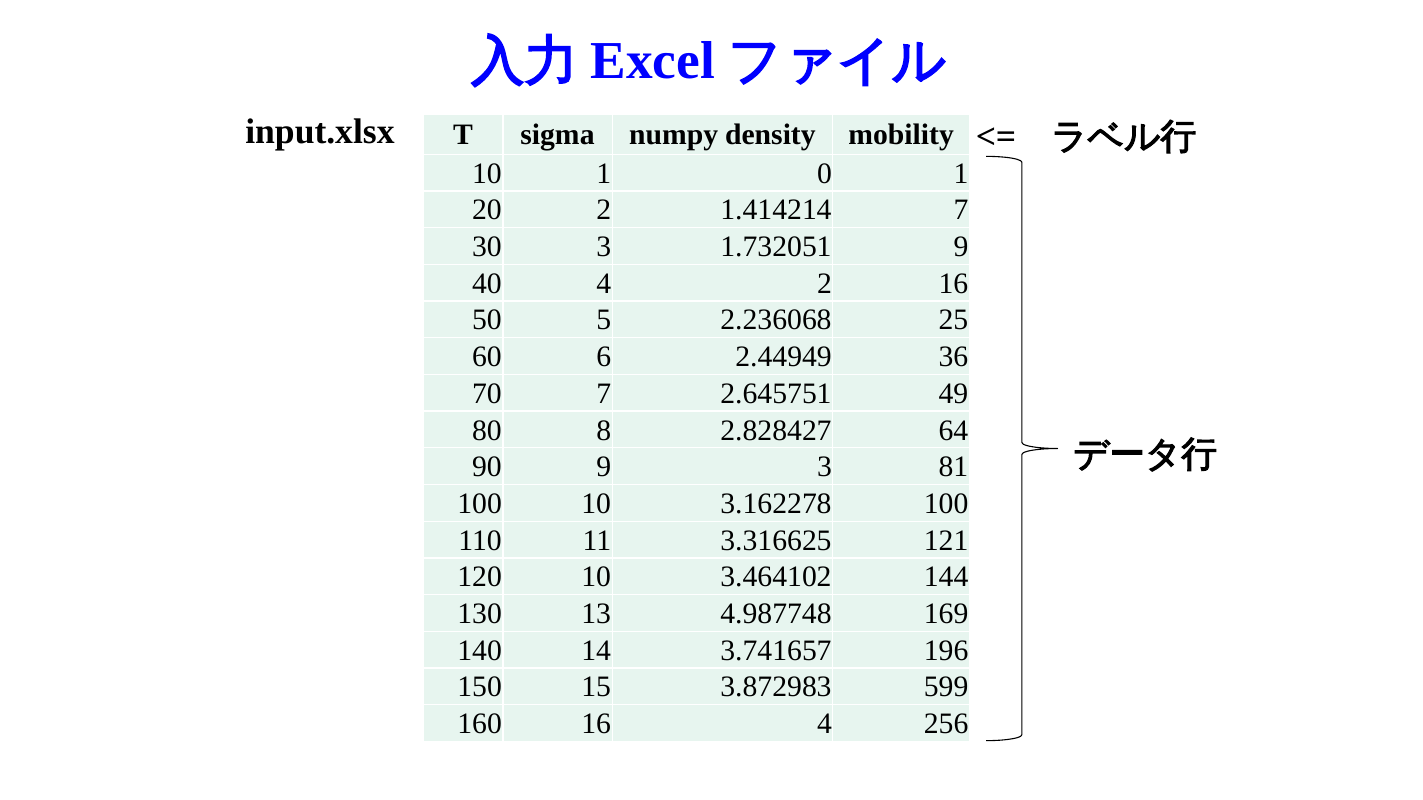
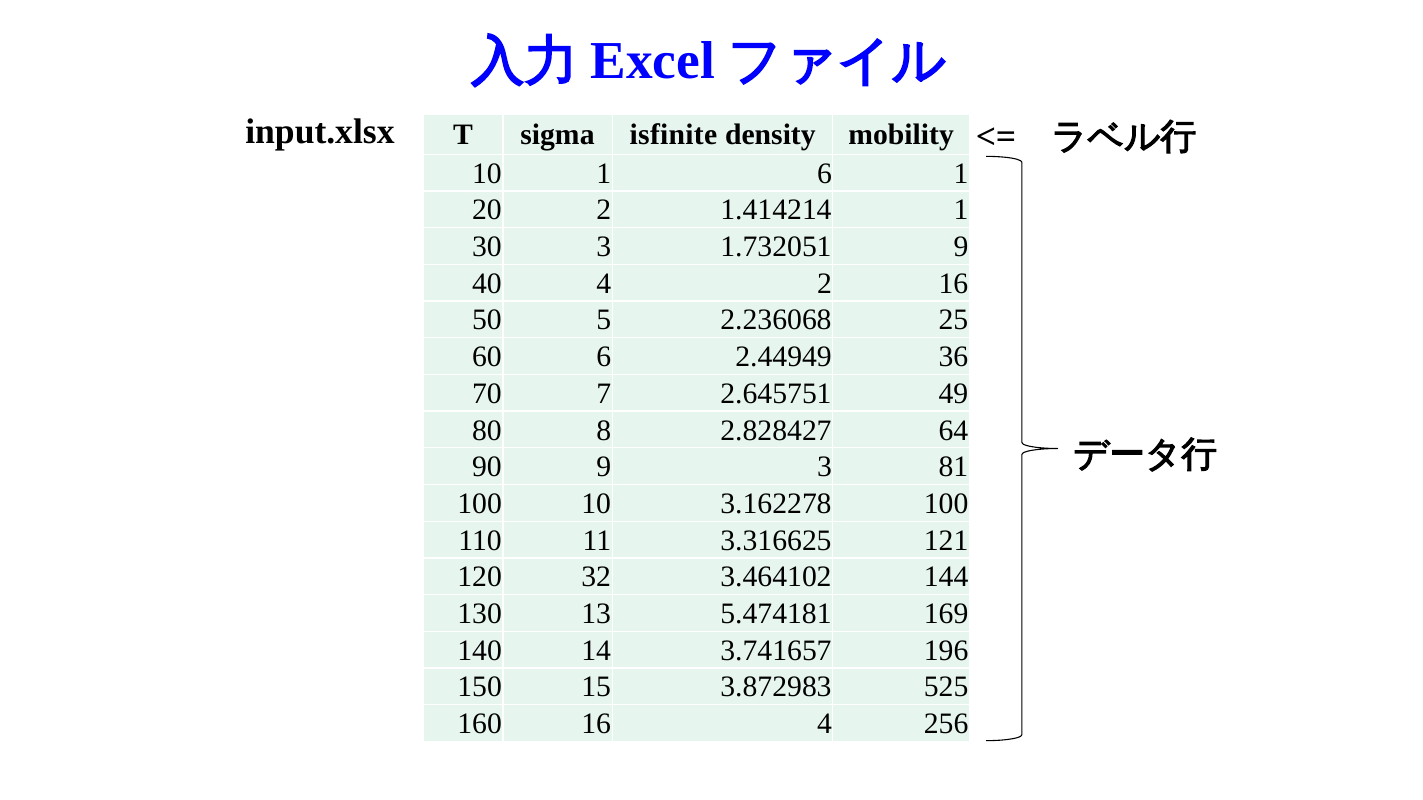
numpy: numpy -> isfinite
1 0: 0 -> 6
1.414214 7: 7 -> 1
120 10: 10 -> 32
4.987748: 4.987748 -> 5.474181
599: 599 -> 525
